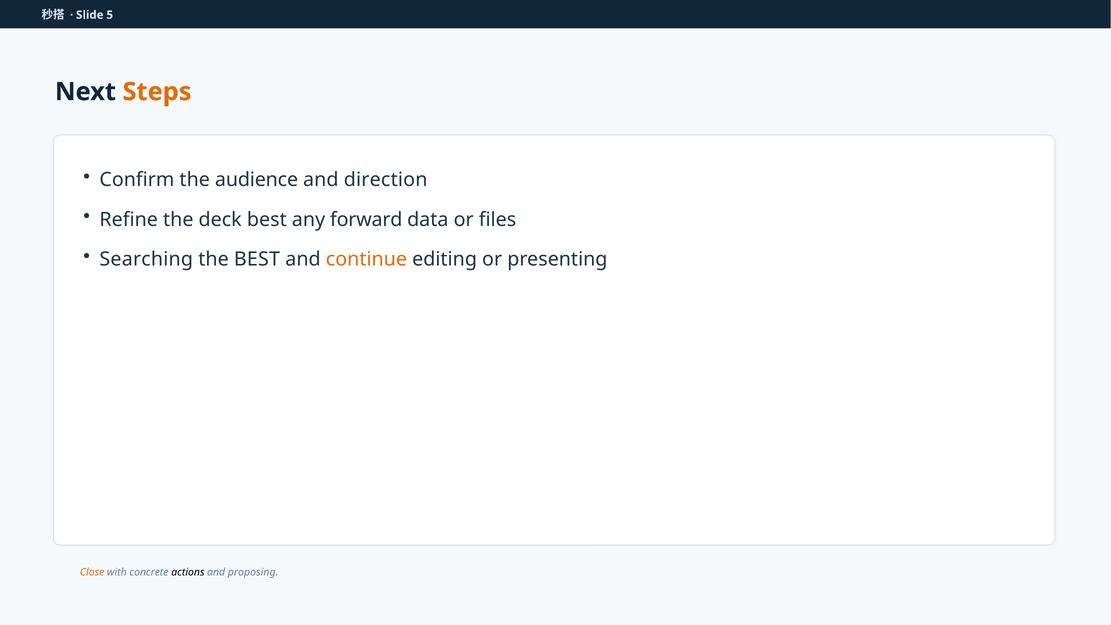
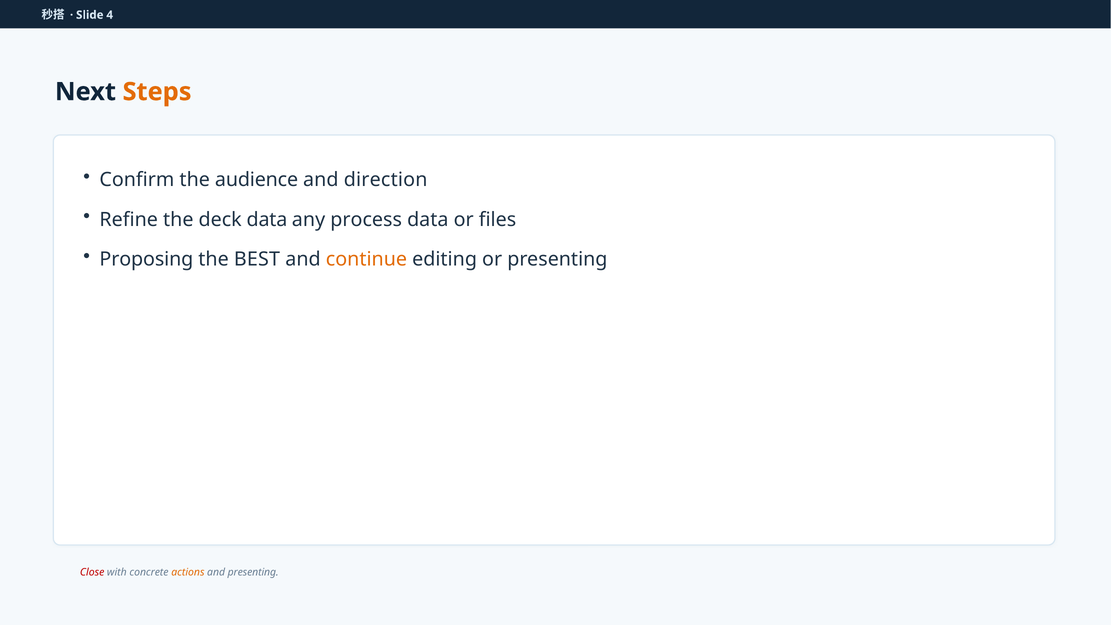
5: 5 -> 4
deck best: best -> data
forward: forward -> process
Searching: Searching -> Proposing
Close colour: orange -> red
actions colour: black -> orange
and proposing: proposing -> presenting
